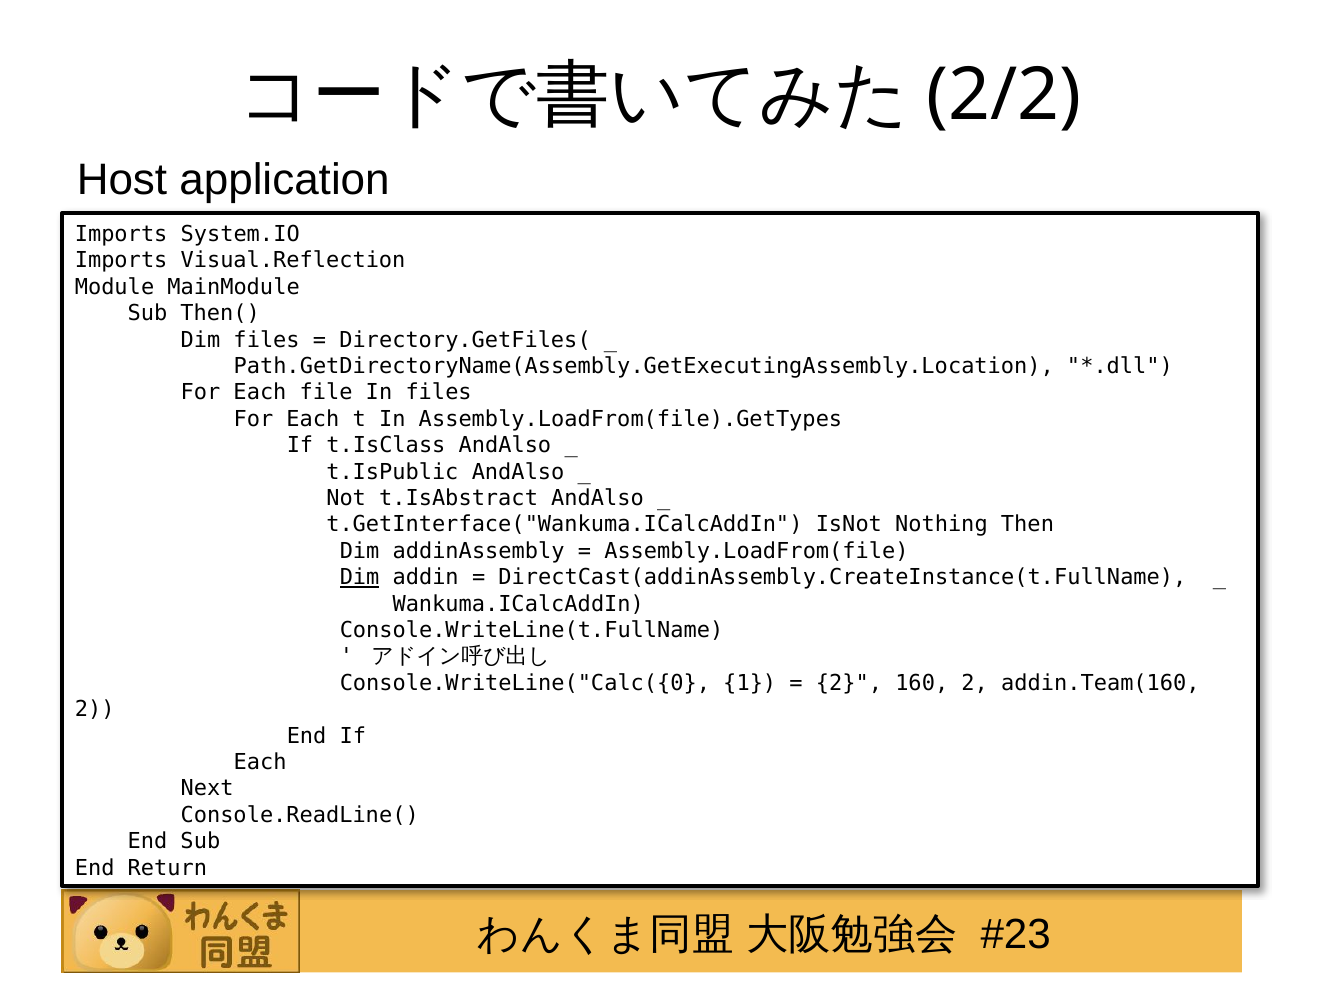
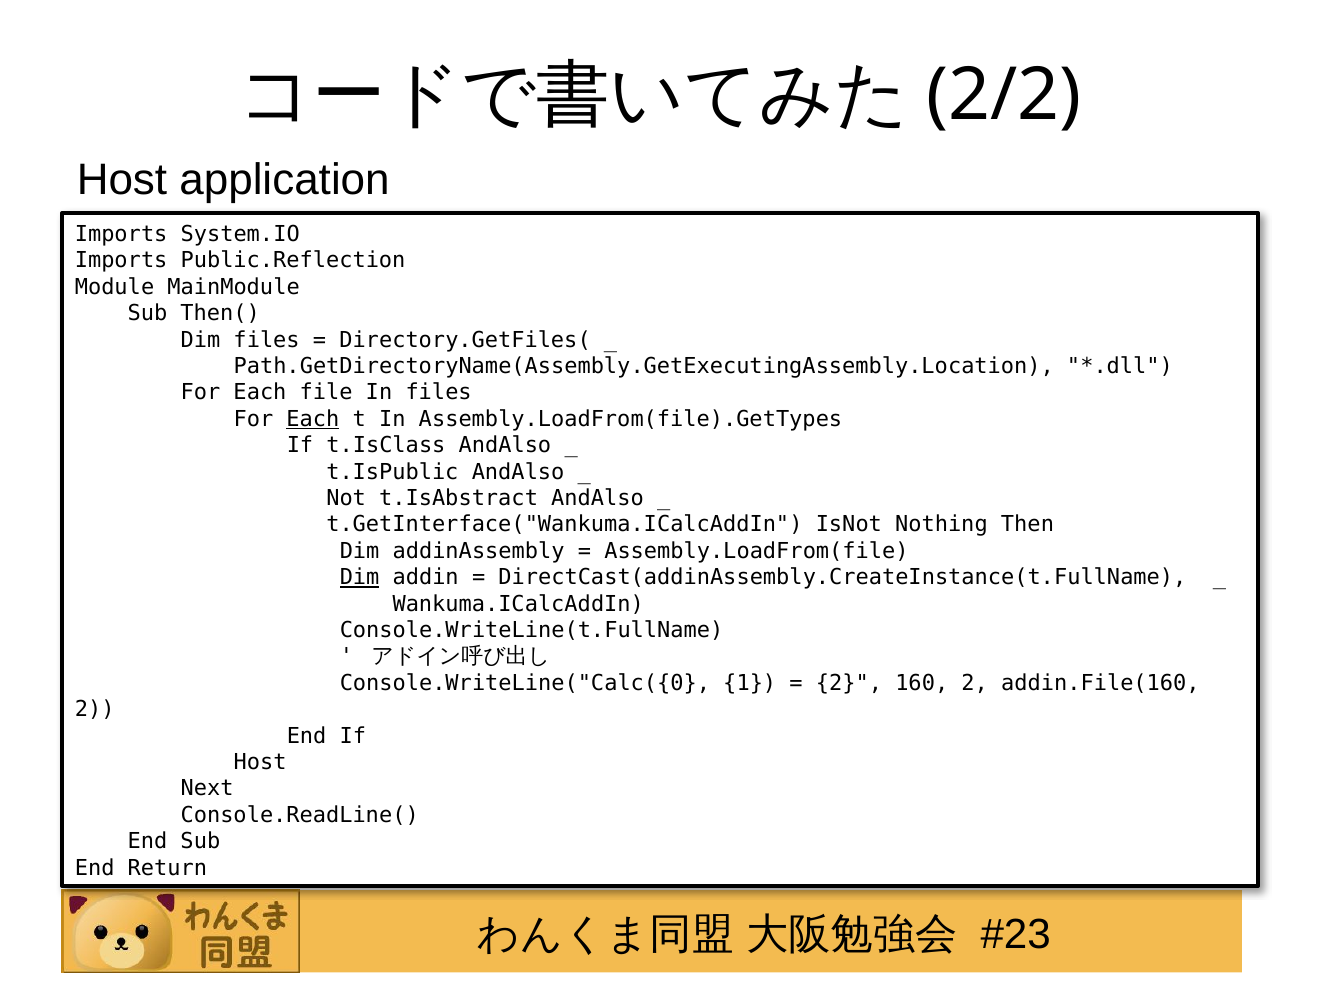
Visual.Reflection: Visual.Reflection -> Public.Reflection
Each at (313, 419) underline: none -> present
addin.Team(160: addin.Team(160 -> addin.File(160
Each at (260, 762): Each -> Host
